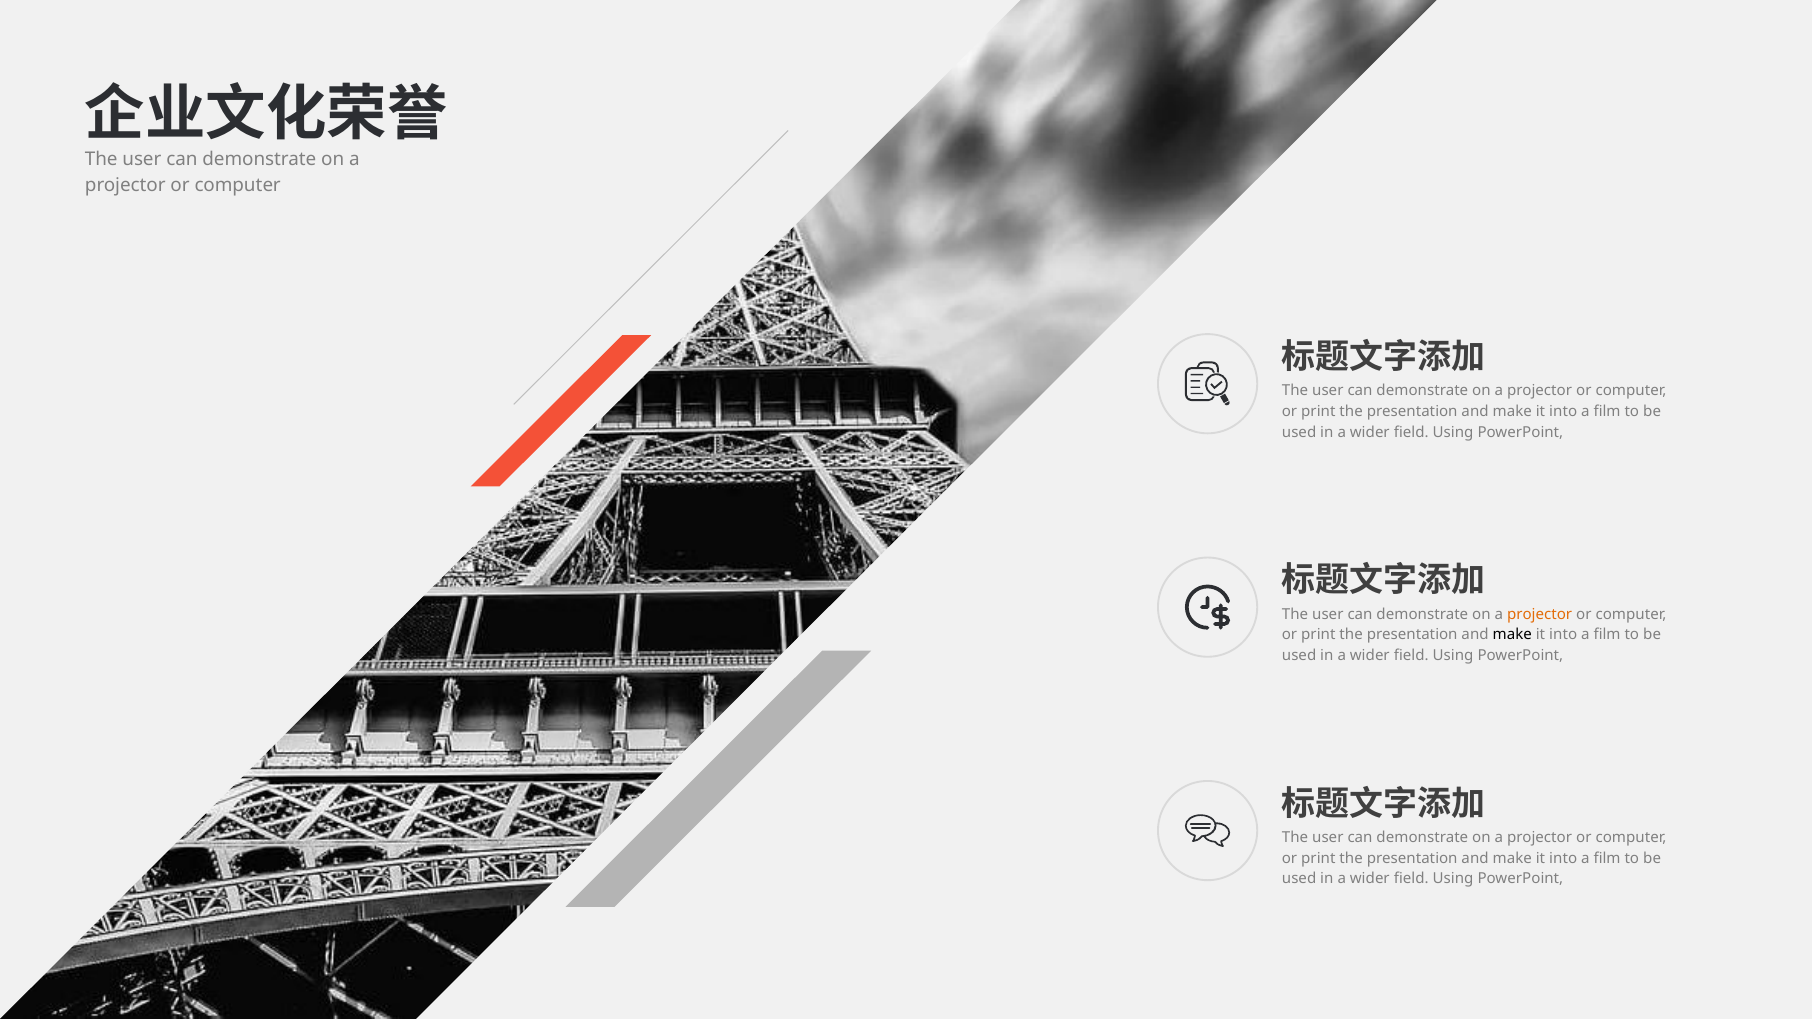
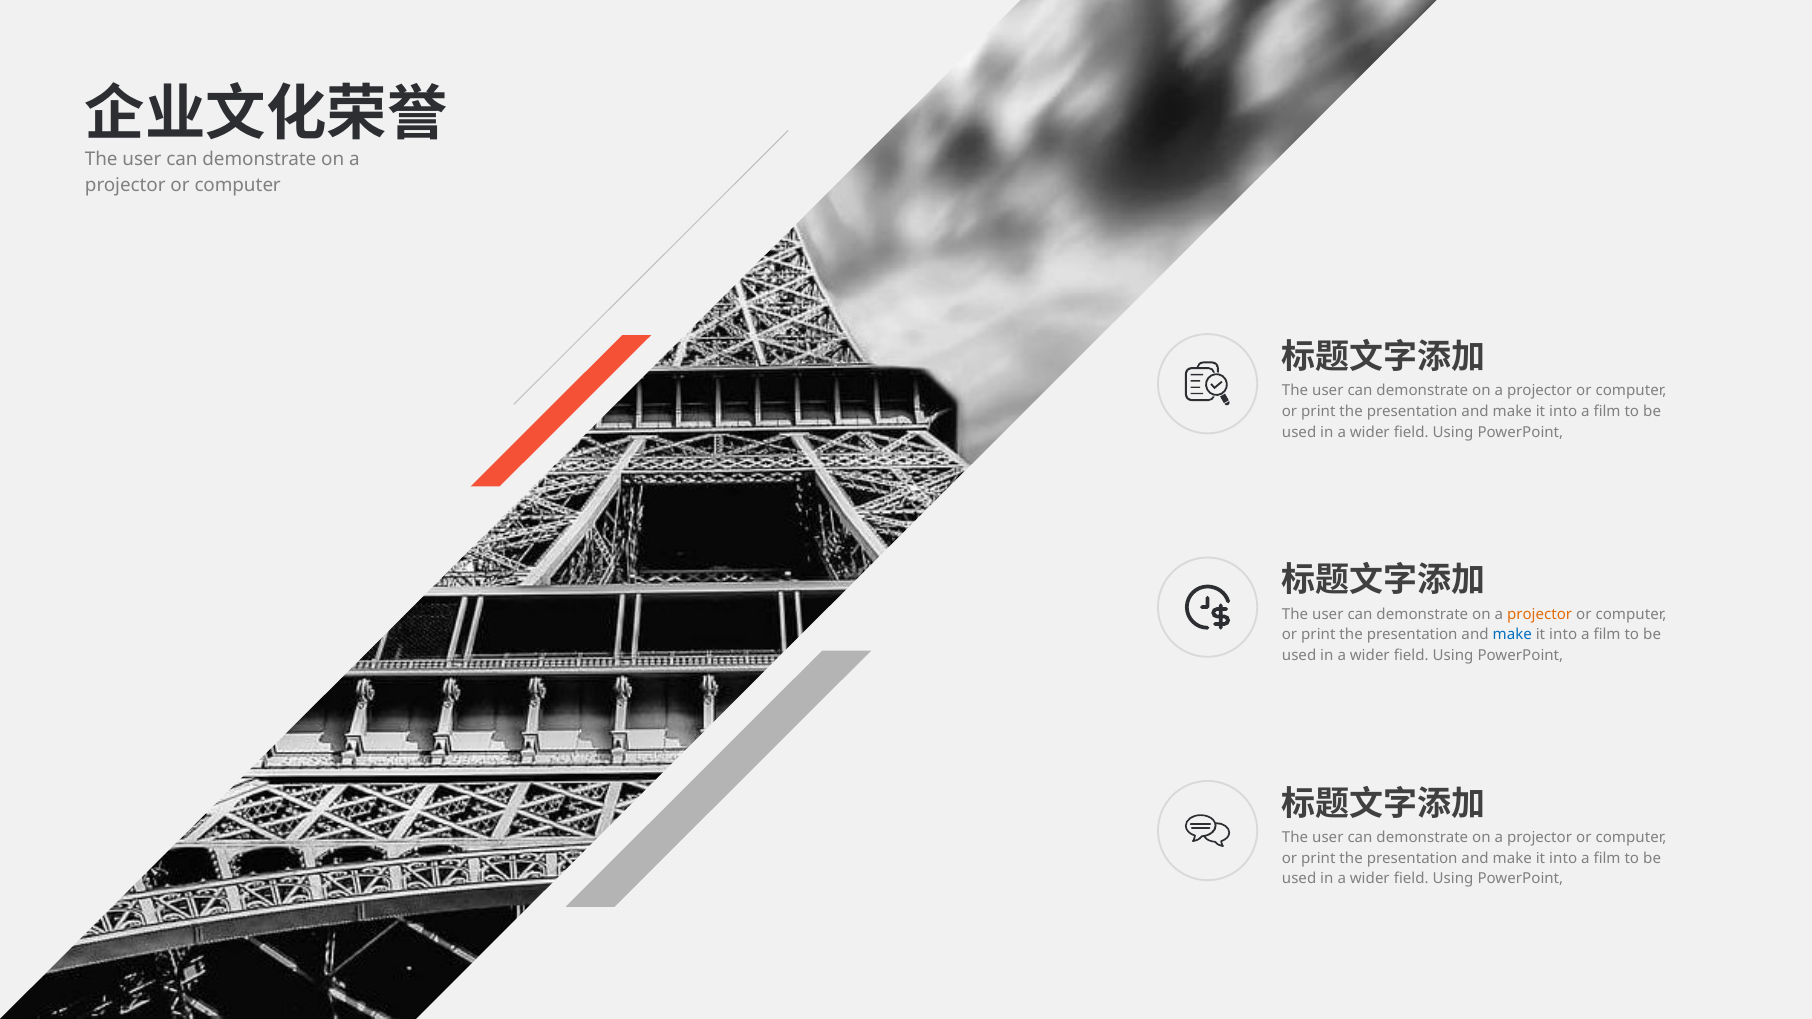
make at (1512, 635) colour: black -> blue
